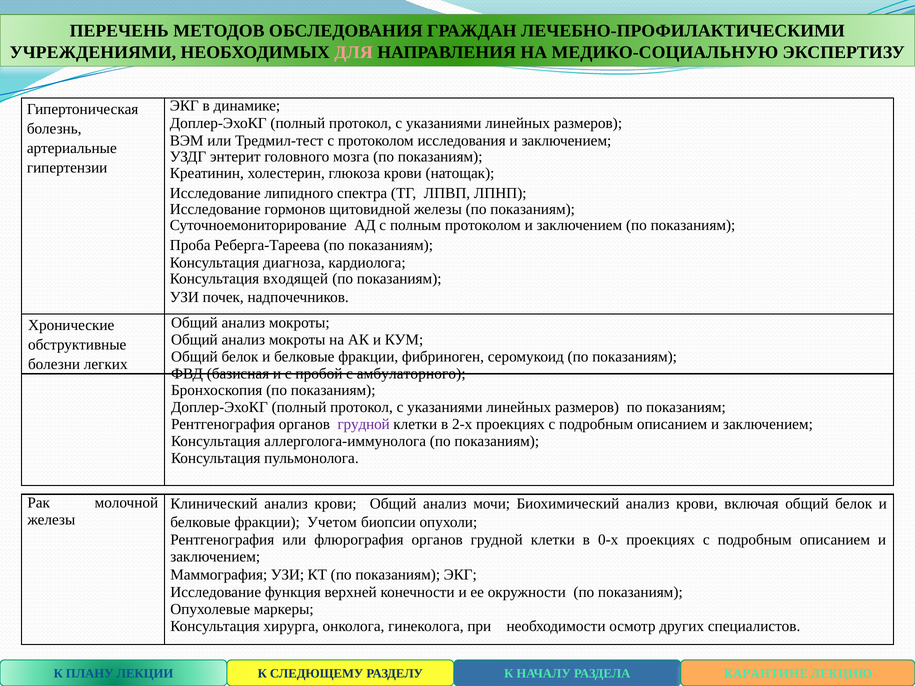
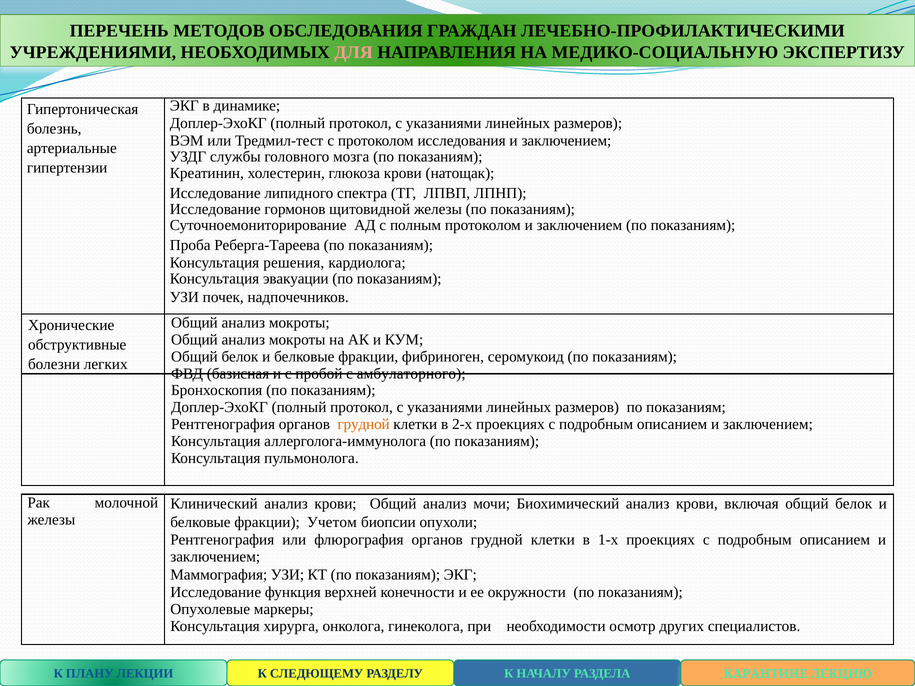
энтерит: энтерит -> службы
диагноза: диагноза -> решения
входящей: входящей -> эвакуации
грудной at (364, 424) colour: purple -> orange
0-х: 0-х -> 1-х
